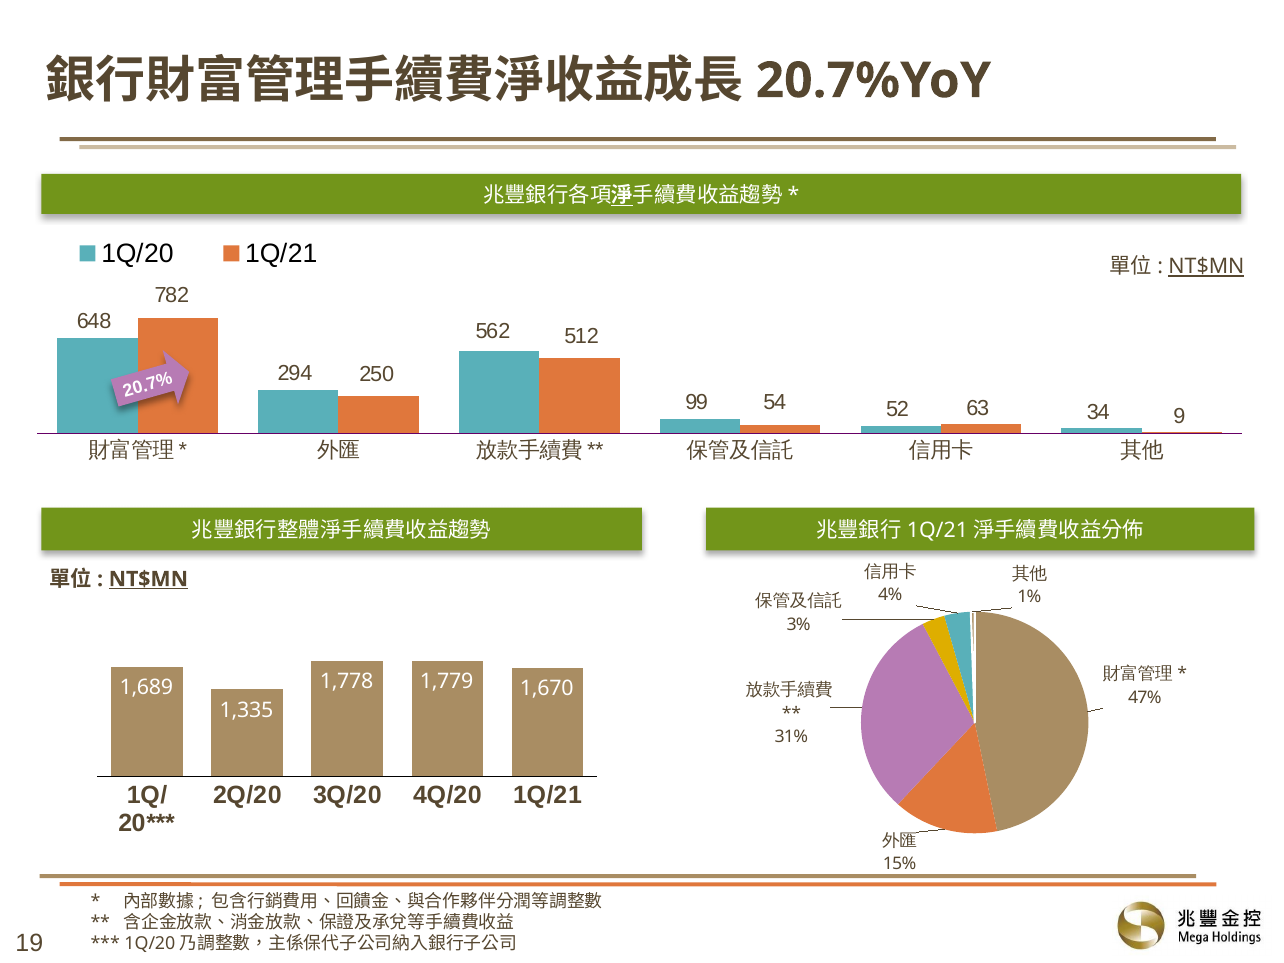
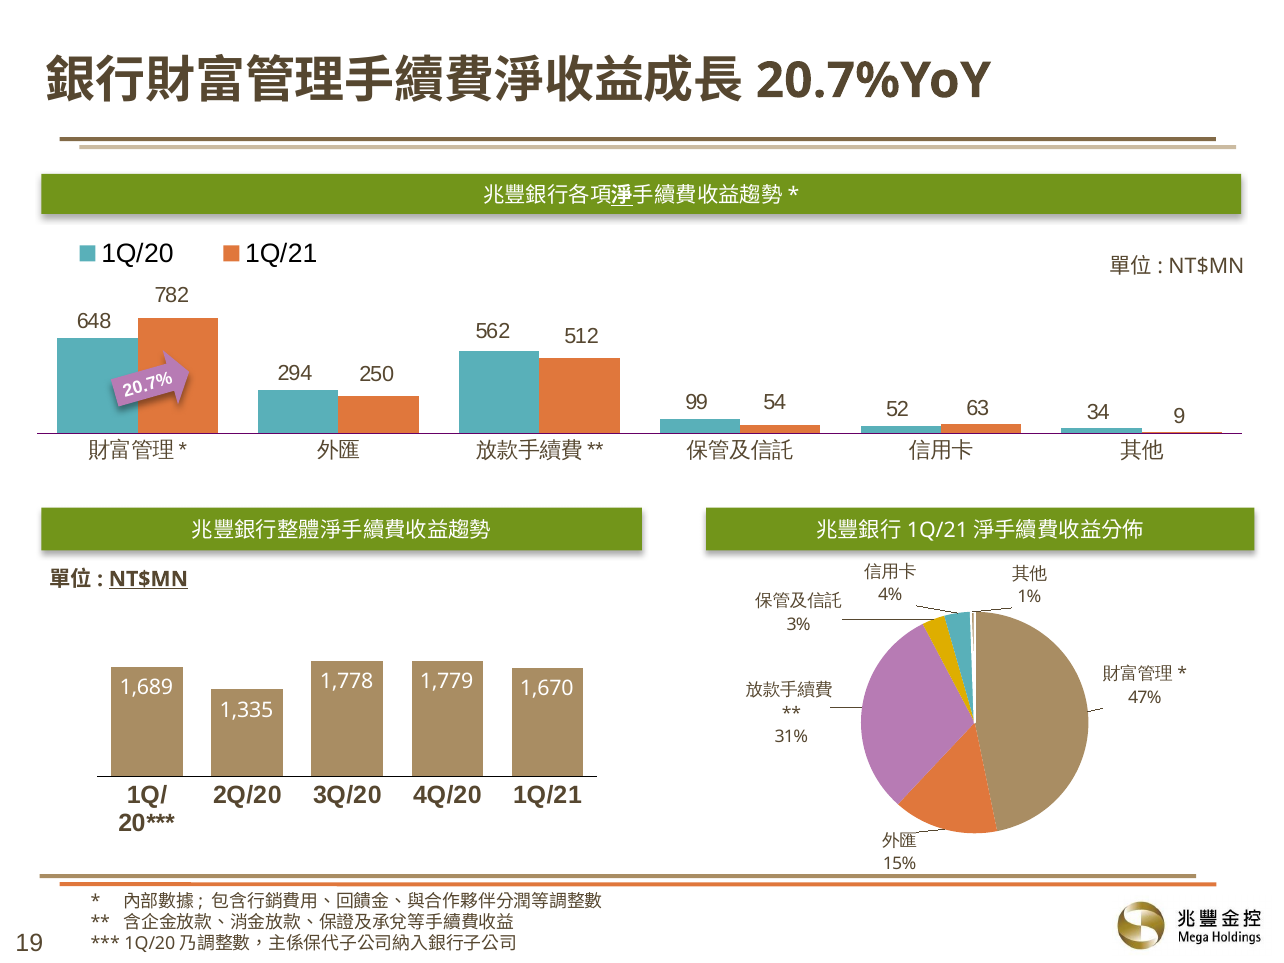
NT$MN at (1206, 267) underline: present -> none
